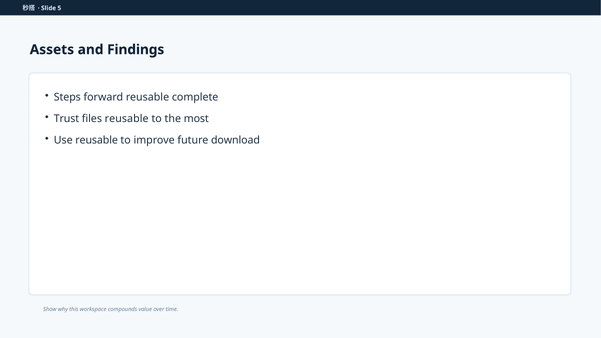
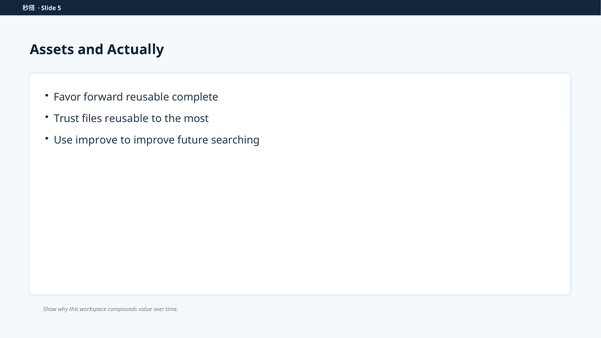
Findings: Findings -> Actually
Steps: Steps -> Favor
Use reusable: reusable -> improve
download: download -> searching
